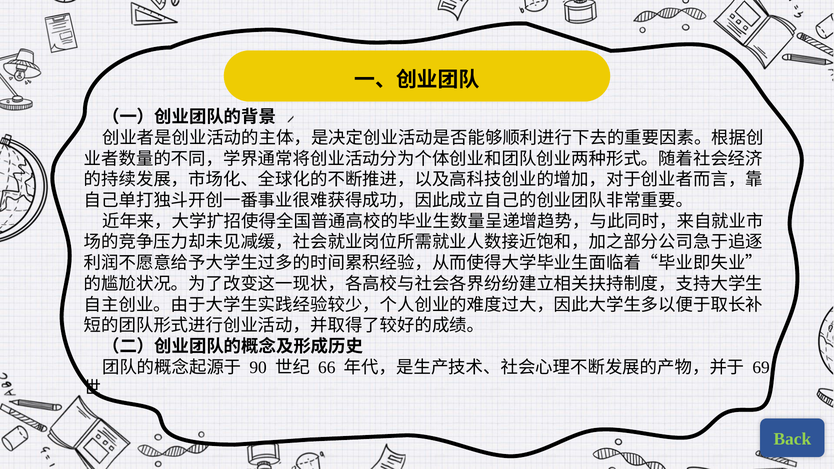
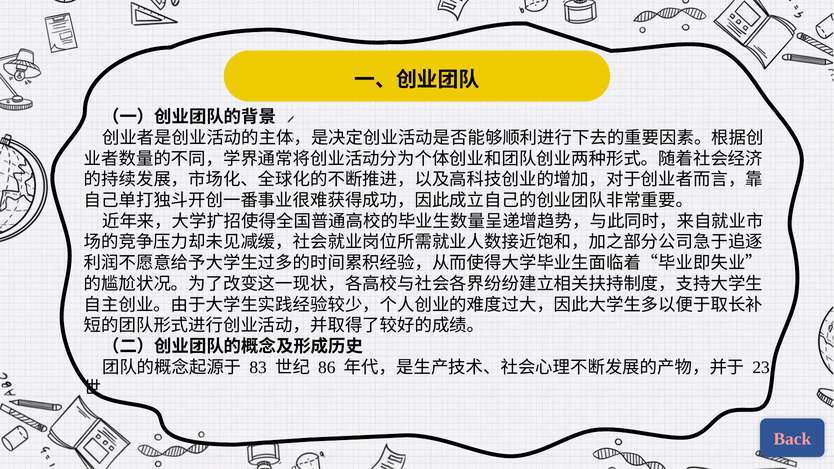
90: 90 -> 83
66: 66 -> 86
69: 69 -> 23
Back colour: light green -> pink
